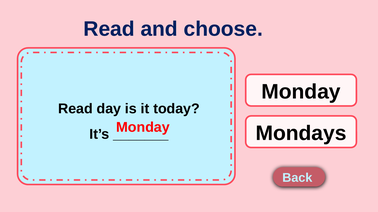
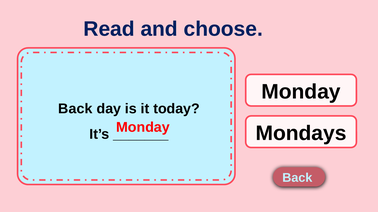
Read at (75, 109): Read -> Back
